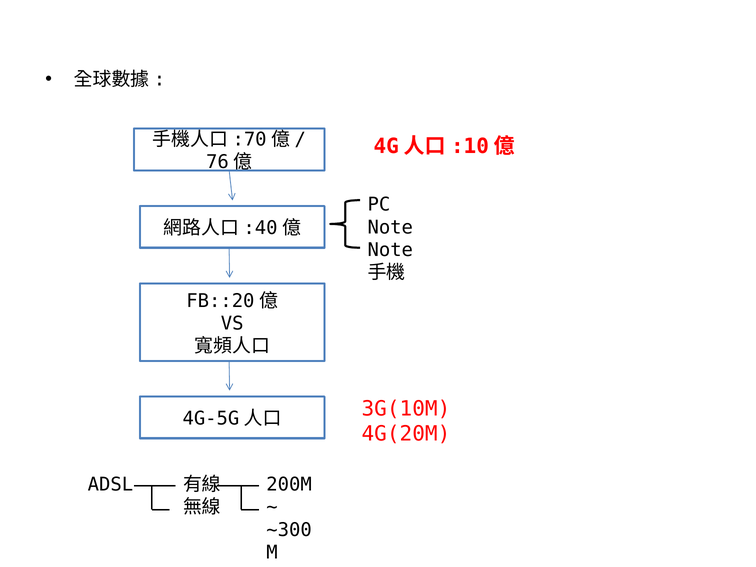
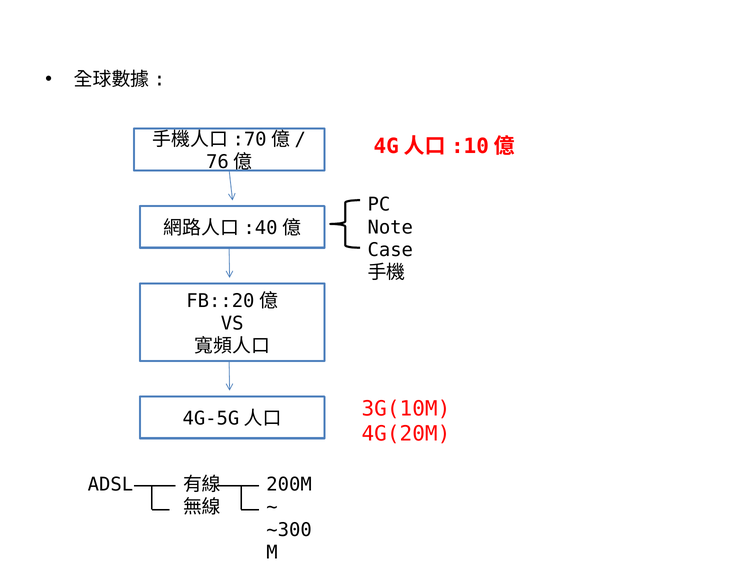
Note at (390, 250): Note -> Case
